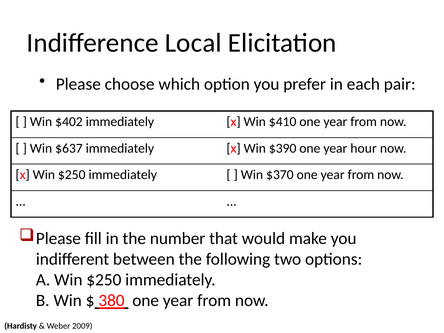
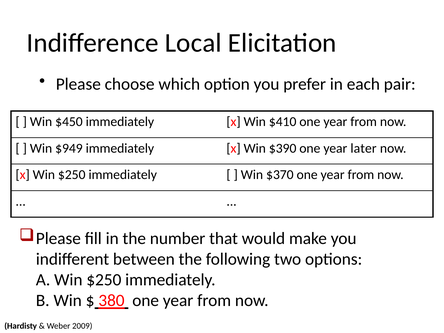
$402: $402 -> $450
$637: $637 -> $949
hour: hour -> later
